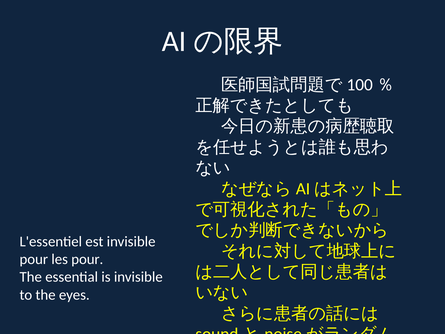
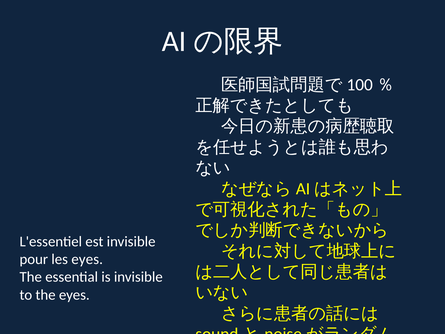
les pour: pour -> eyes
